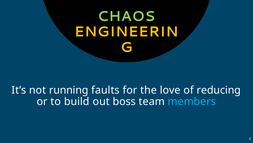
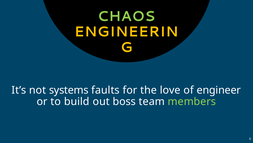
running: running -> systems
reducing: reducing -> engineer
members colour: light blue -> light green
